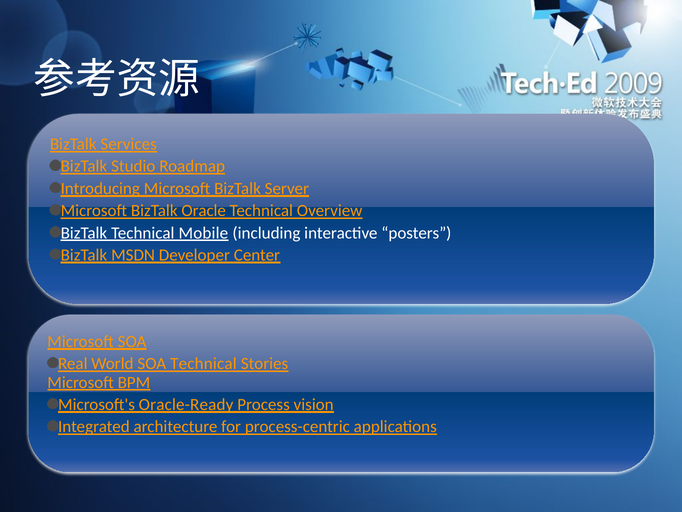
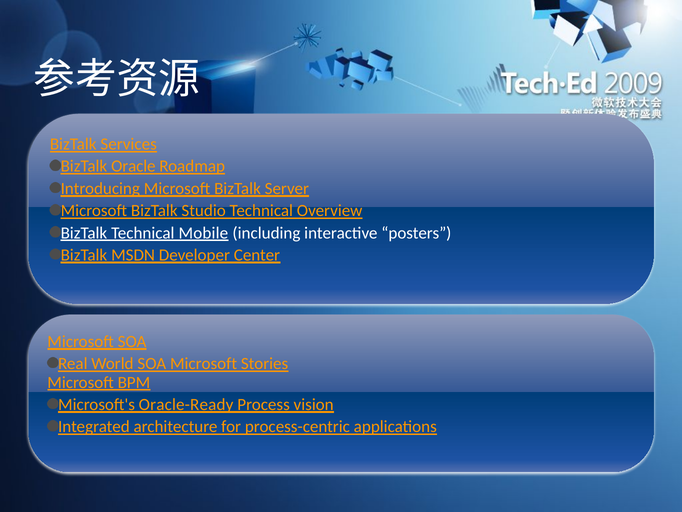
Studio: Studio -> Oracle
Oracle: Oracle -> Studio
SOA Technical: Technical -> Microsoft
